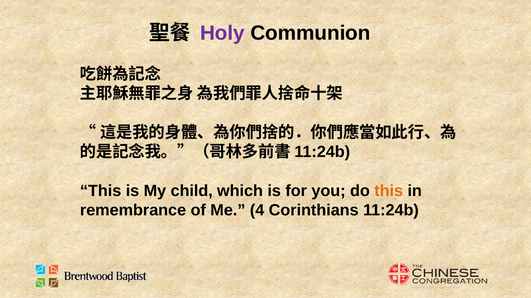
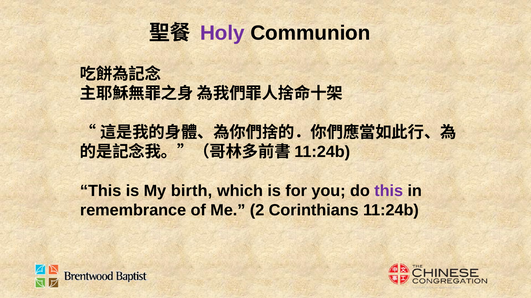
child: child -> birth
this at (389, 191) colour: orange -> purple
4: 4 -> 2
